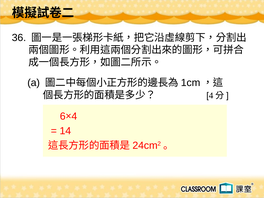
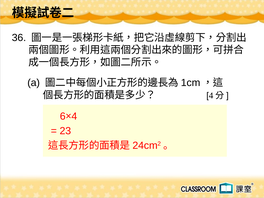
14: 14 -> 23
